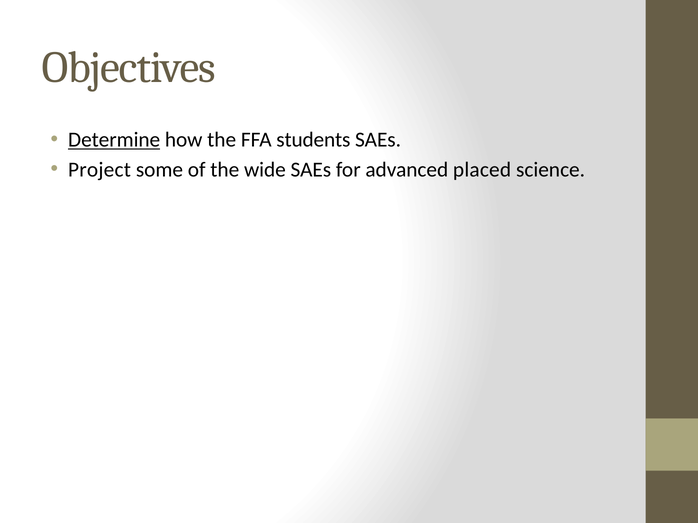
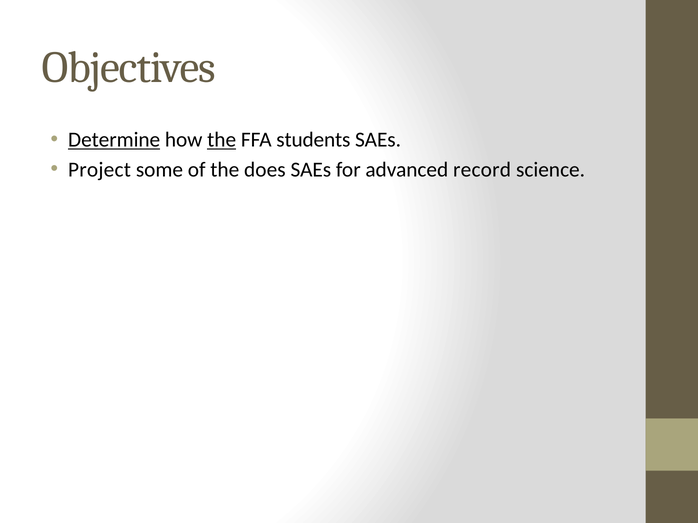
the at (222, 140) underline: none -> present
wide: wide -> does
placed: placed -> record
